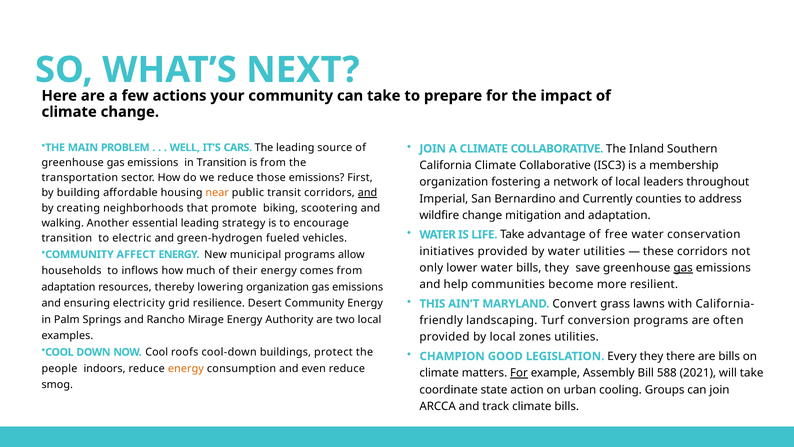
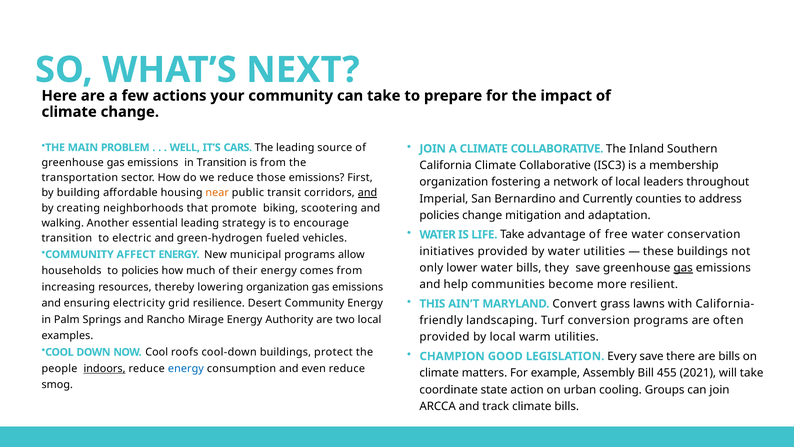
wildfire at (439, 215): wildfire -> policies
these corridors: corridors -> buildings
to inflows: inflows -> policies
adaptation at (68, 287): adaptation -> increasing
zones: zones -> warm
Every they: they -> save
indoors underline: none -> present
energy at (186, 368) colour: orange -> blue
For at (519, 373) underline: present -> none
588: 588 -> 455
